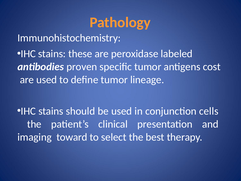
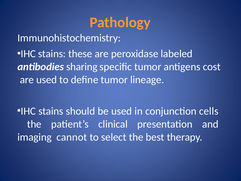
proven: proven -> sharing
toward: toward -> cannot
